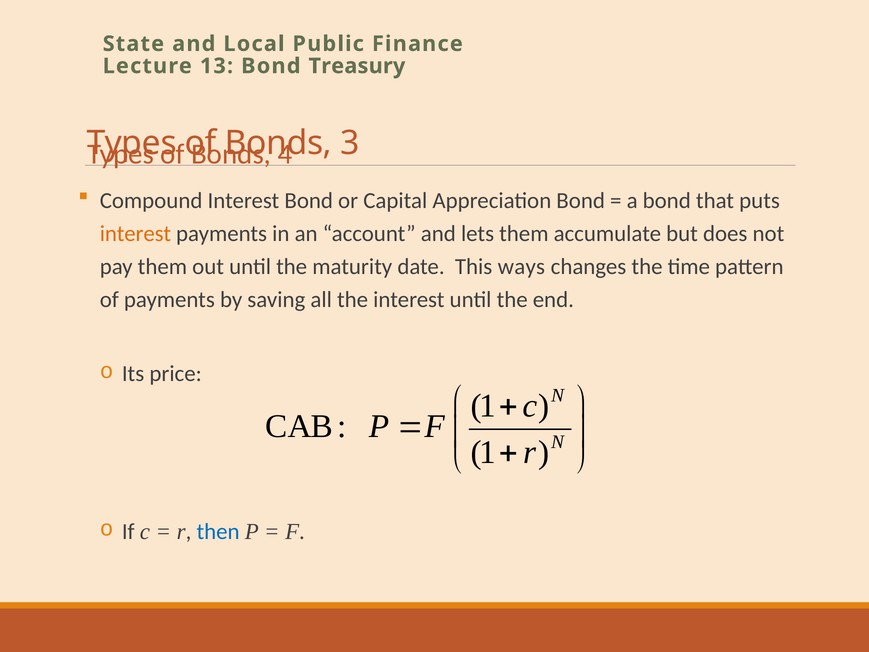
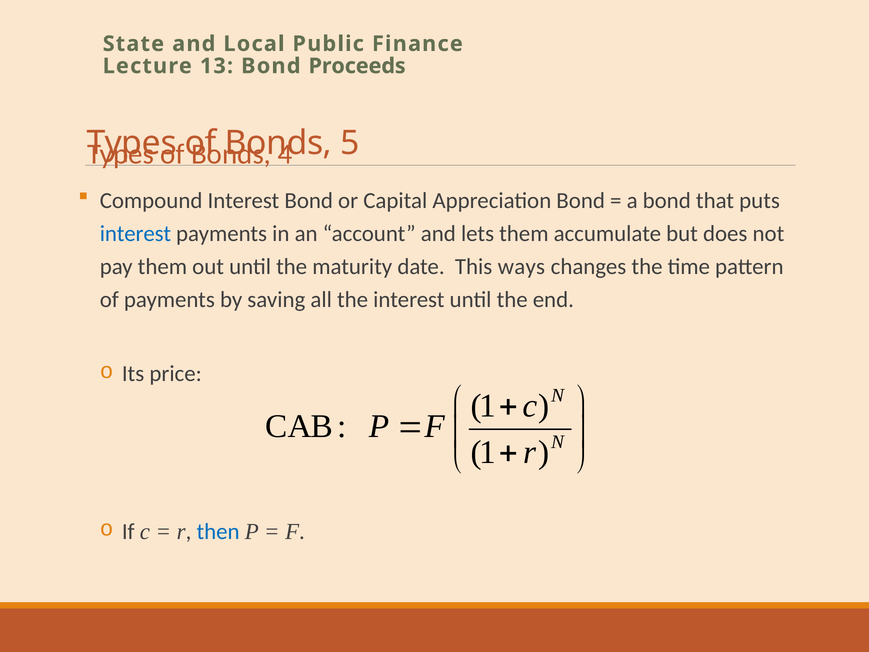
Treasury: Treasury -> Proceeds
3: 3 -> 5
interest at (135, 234) colour: orange -> blue
